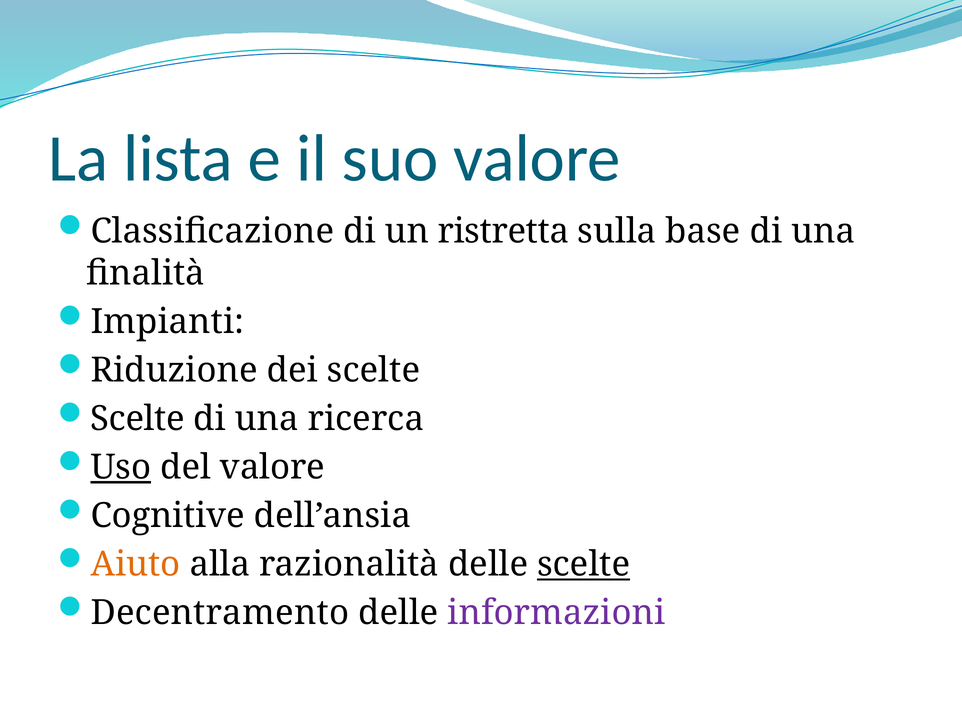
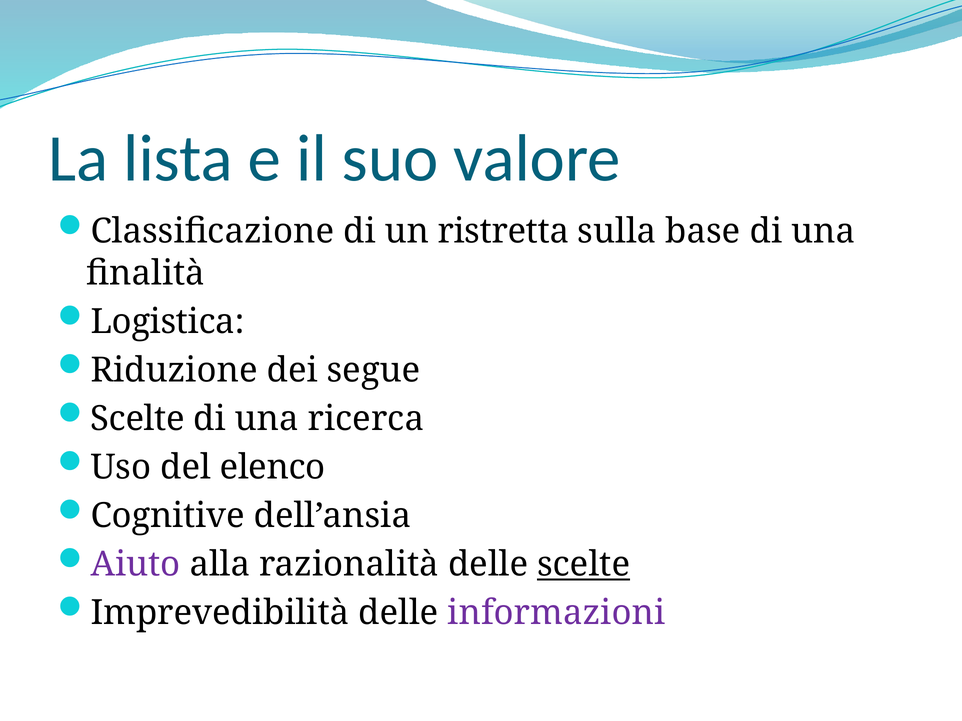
Impianti: Impianti -> Logistica
dei scelte: scelte -> segue
Uso underline: present -> none
del valore: valore -> elenco
Aiuto colour: orange -> purple
Decentramento: Decentramento -> Imprevedibilità
